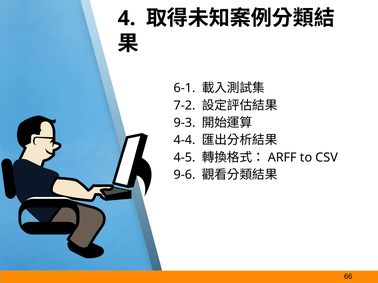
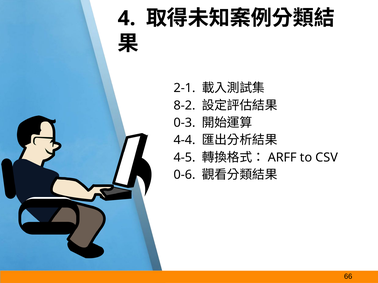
6-1: 6-1 -> 2-1
7-2: 7-2 -> 8-2
9-3: 9-3 -> 0-3
9-6: 9-6 -> 0-6
